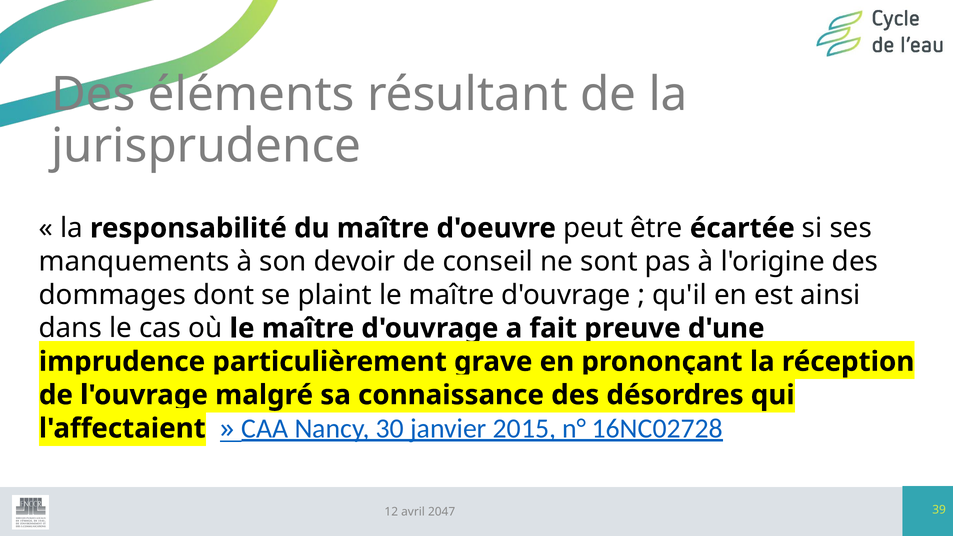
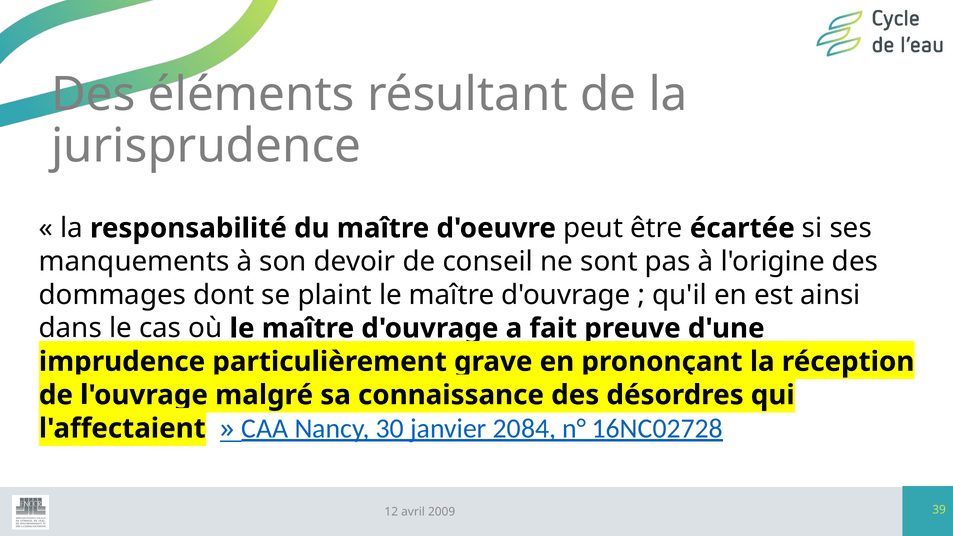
2015: 2015 -> 2084
2047: 2047 -> 2009
